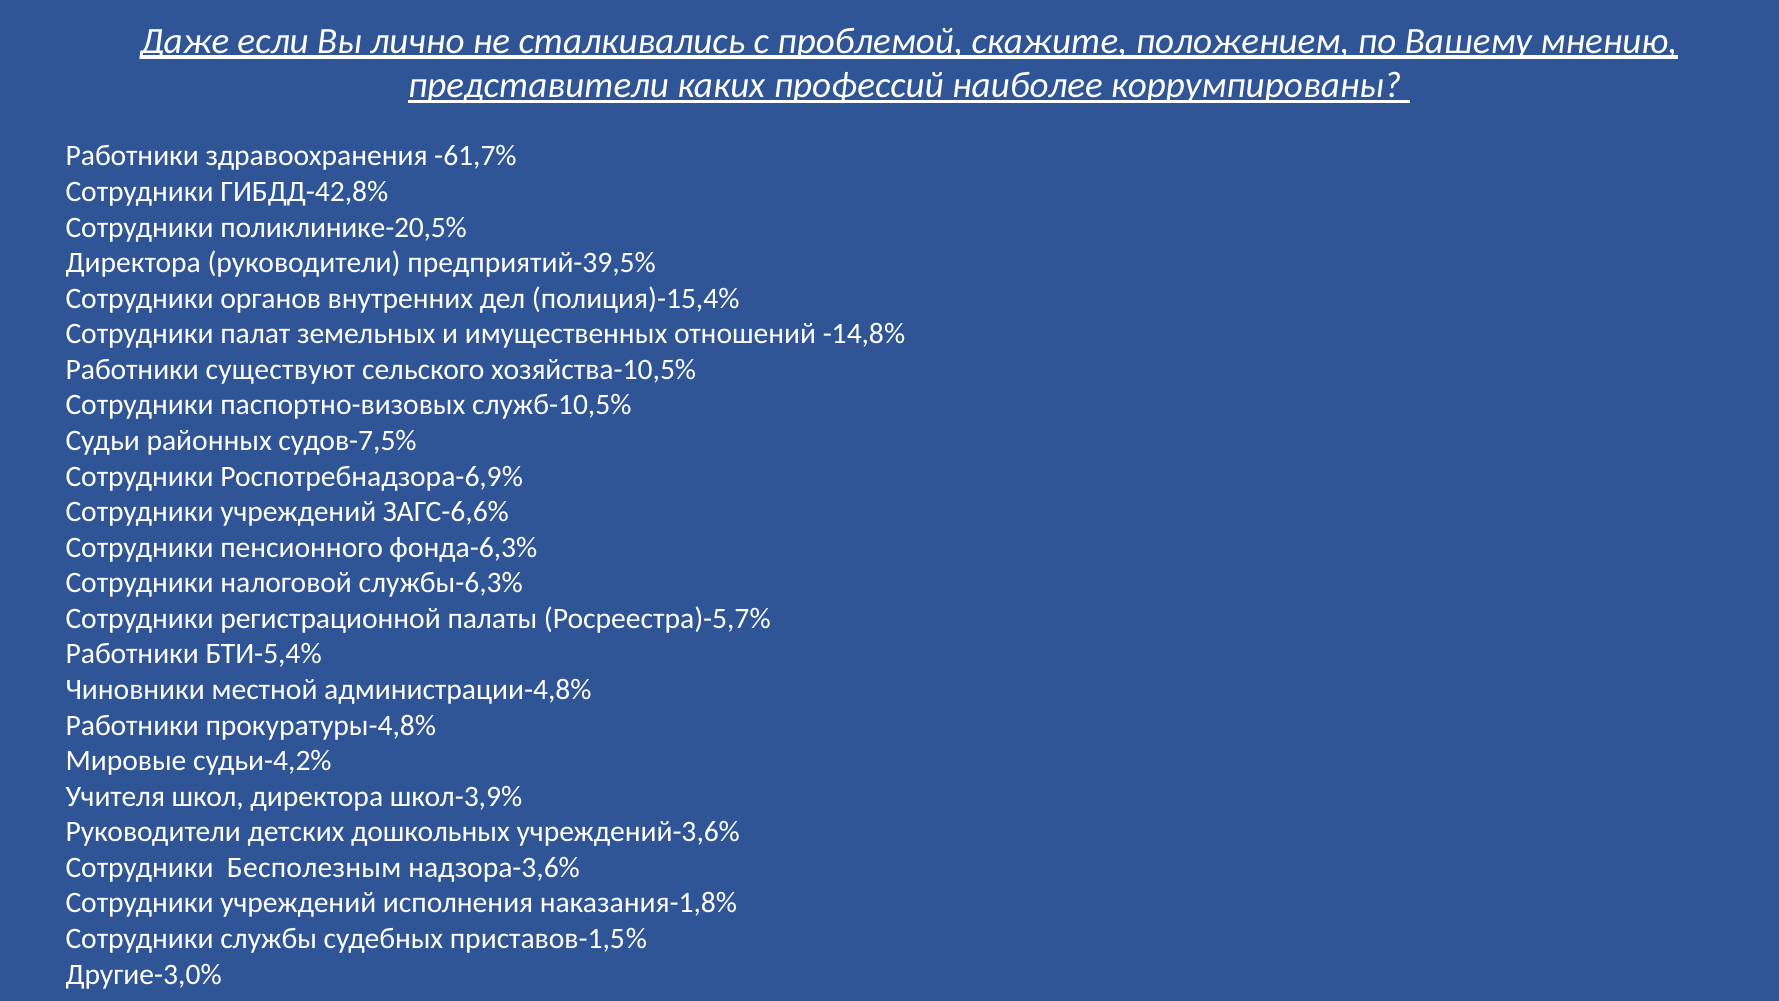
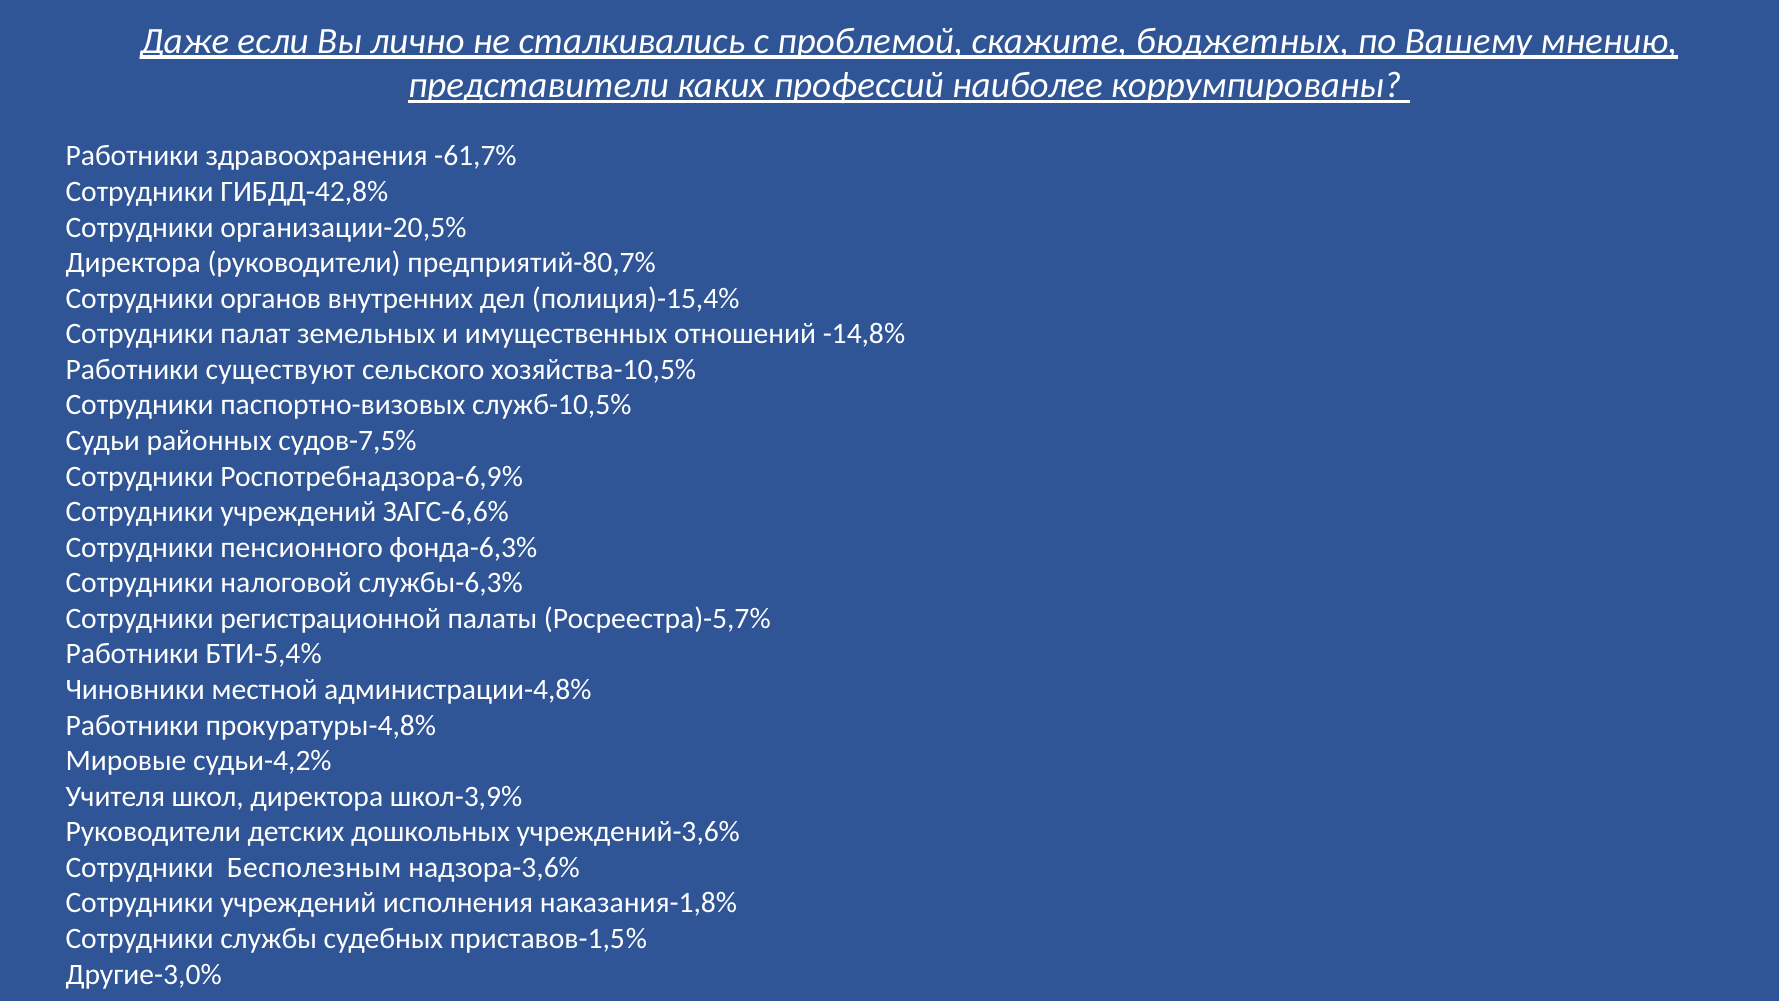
положением: положением -> бюджетных
поликлинике-20,5%: поликлинике-20,5% -> организации-20,5%
предприятий-39,5%: предприятий-39,5% -> предприятий-80,7%
